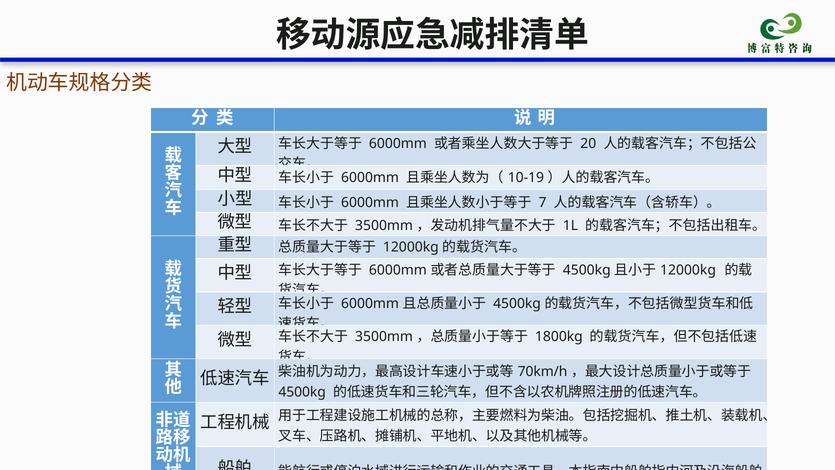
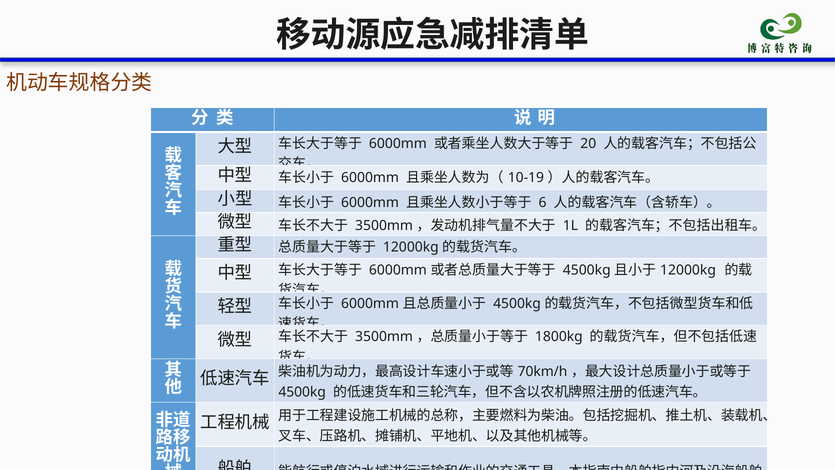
7: 7 -> 6
